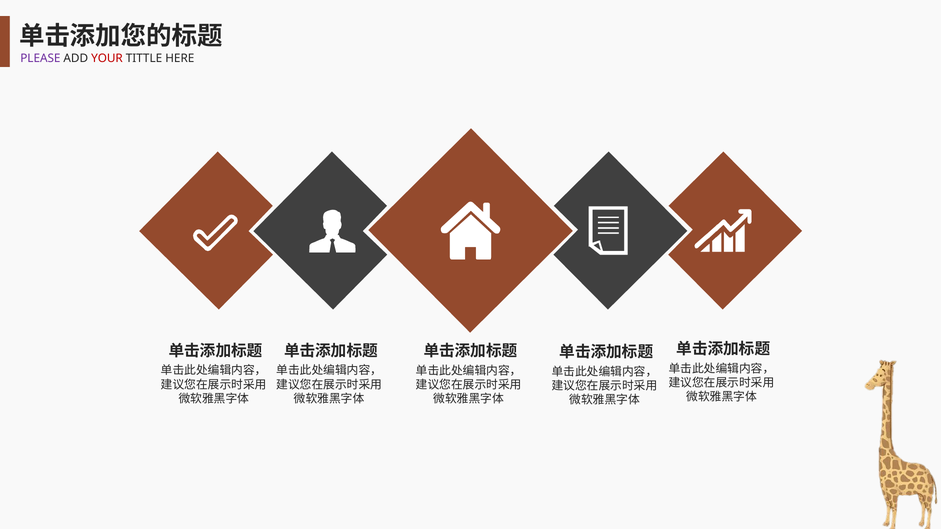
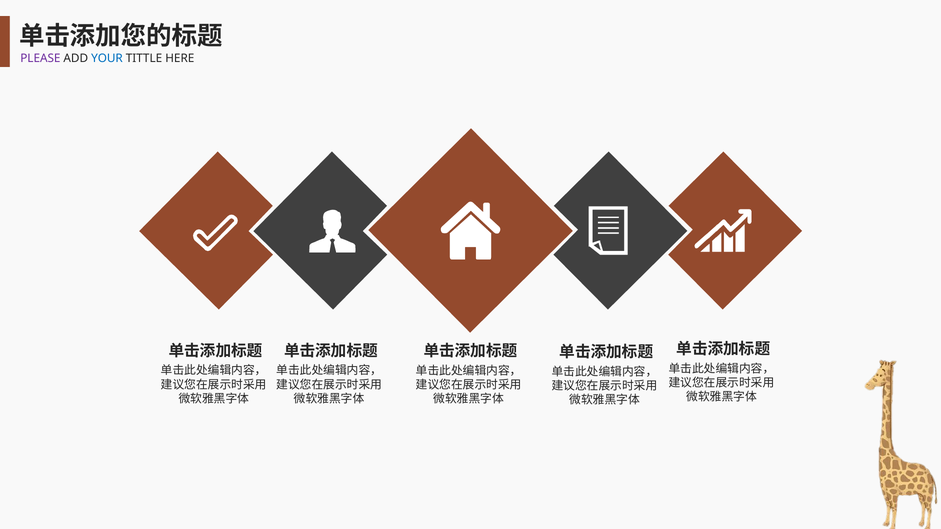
YOUR colour: red -> blue
